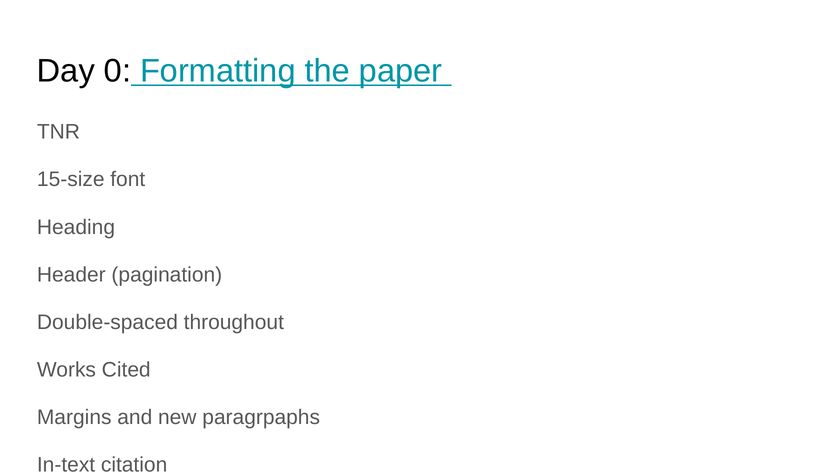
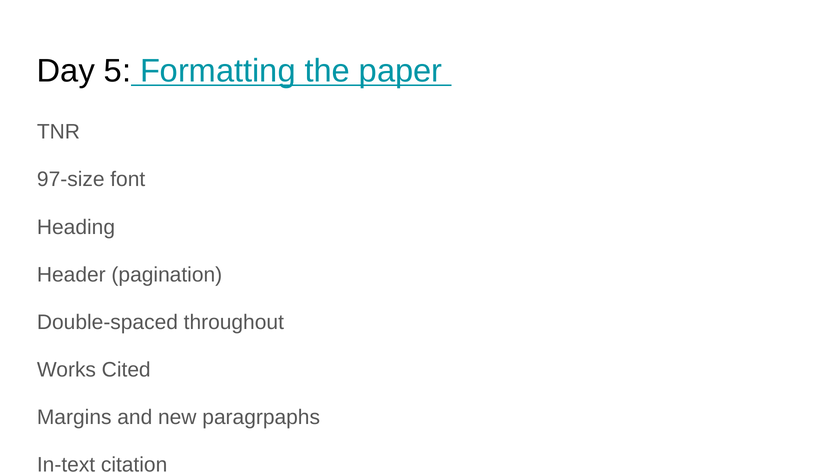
0: 0 -> 5
15-size: 15-size -> 97-size
